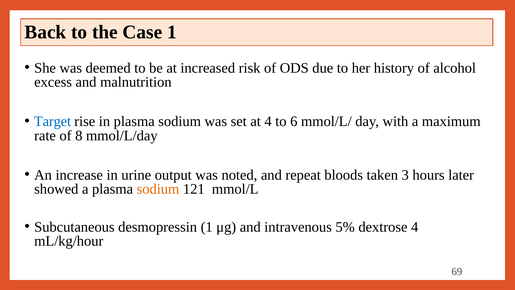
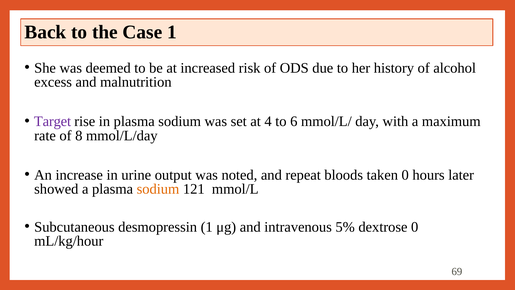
Target colour: blue -> purple
taken 3: 3 -> 0
dextrose 4: 4 -> 0
